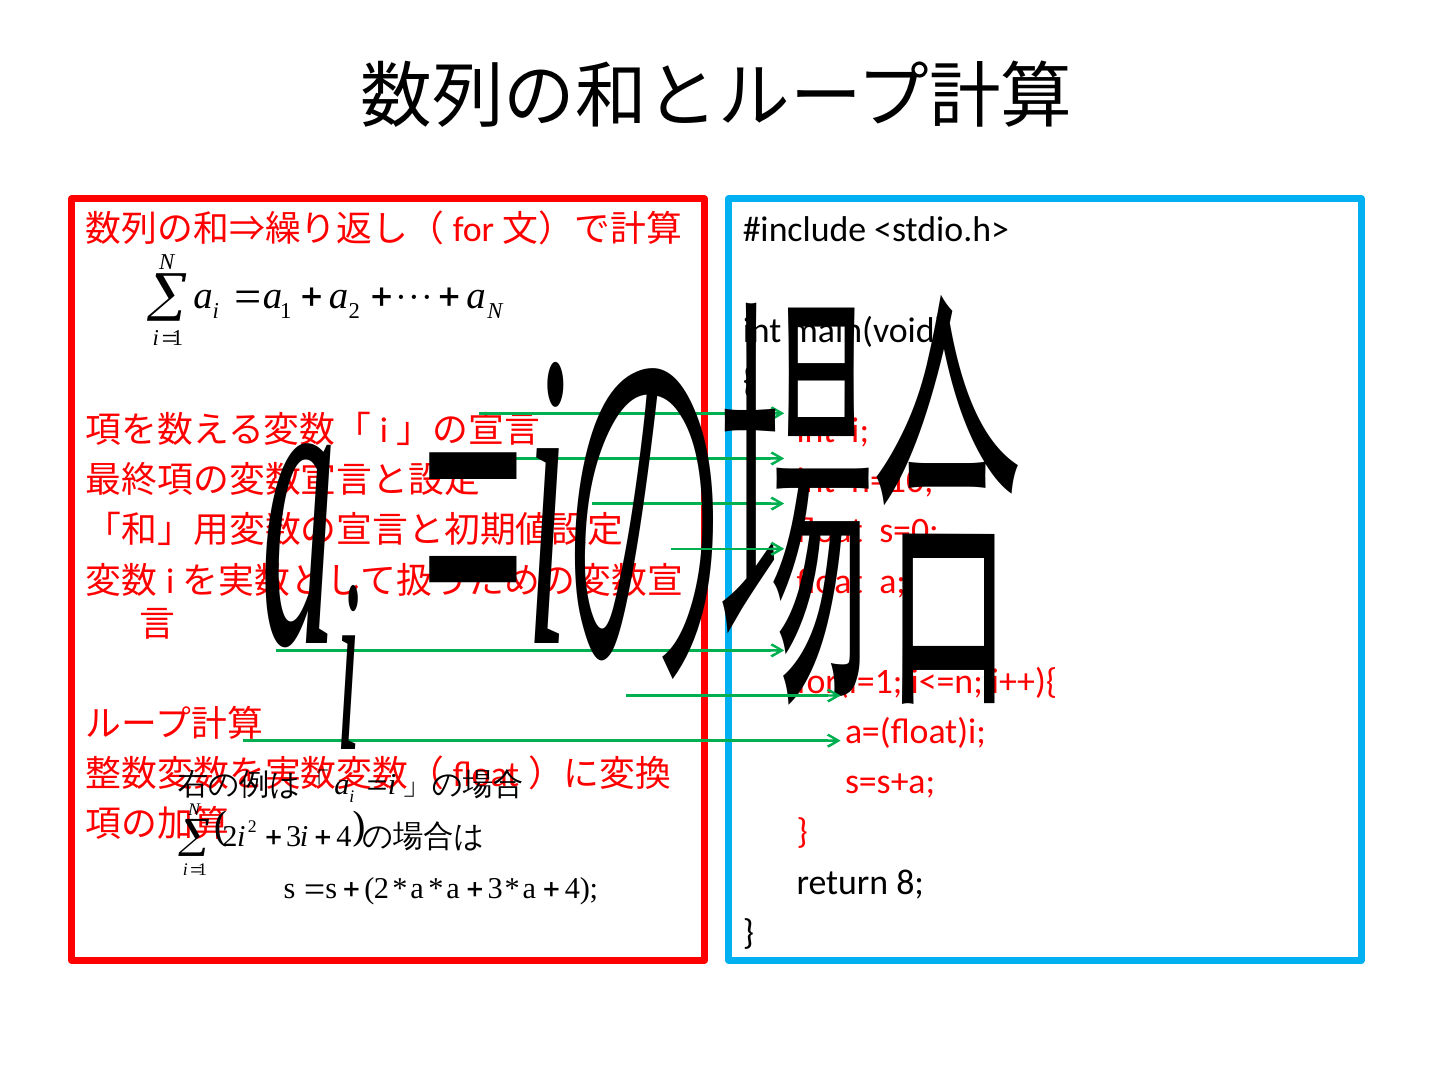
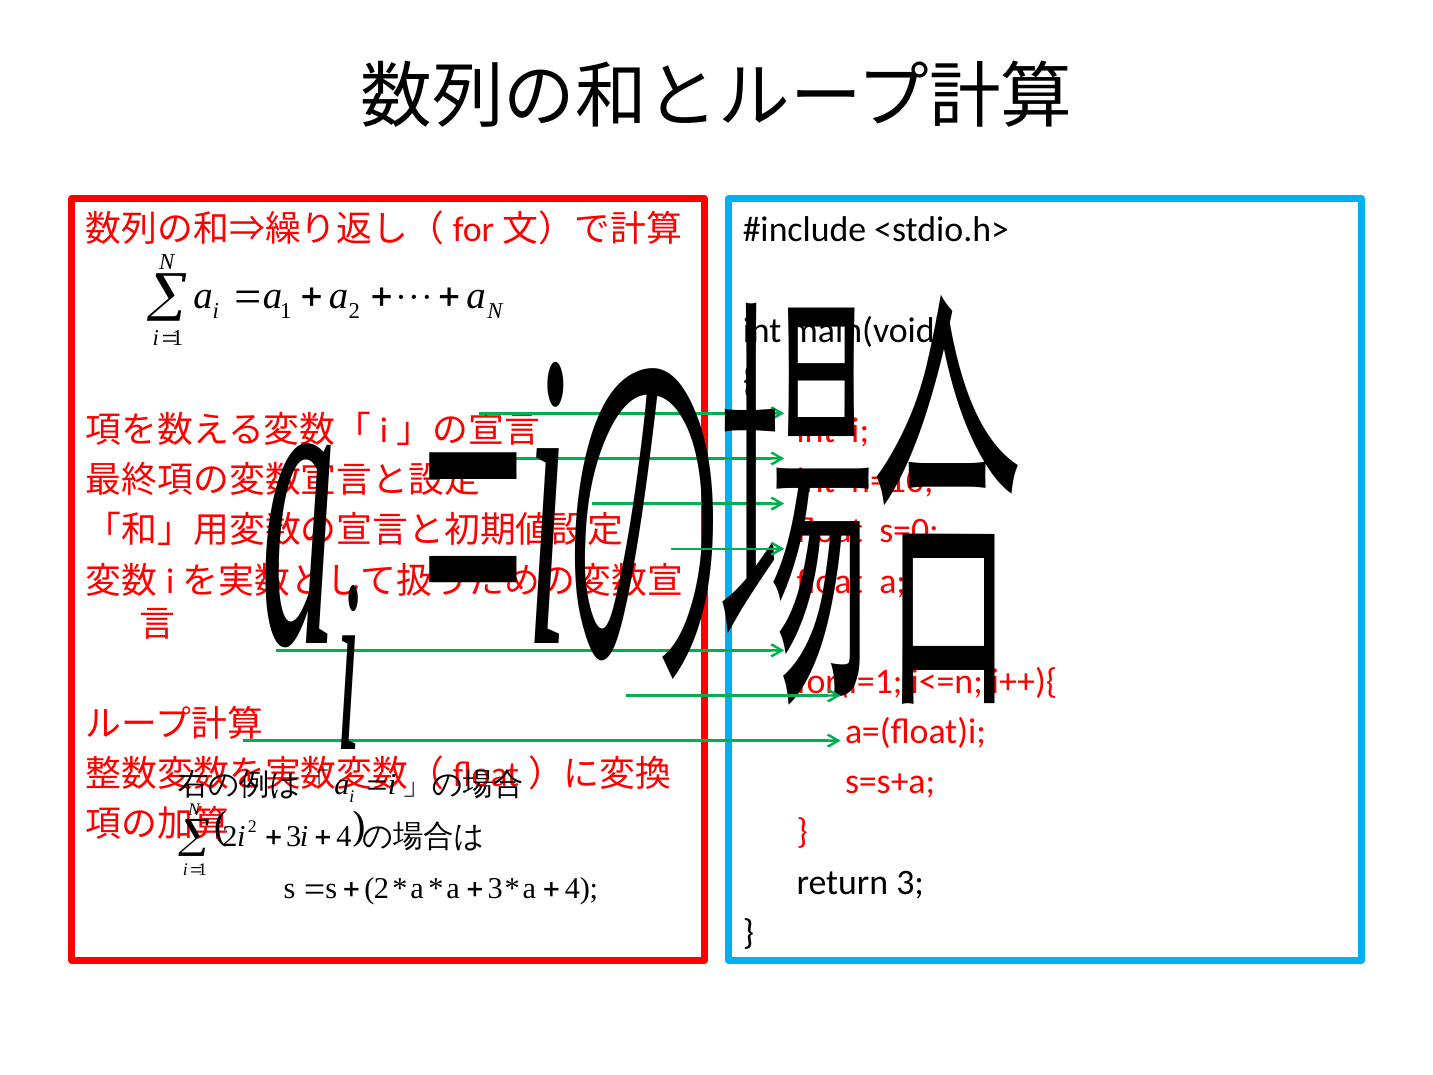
return 8: 8 -> 3
